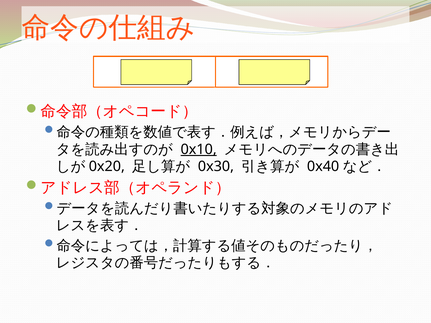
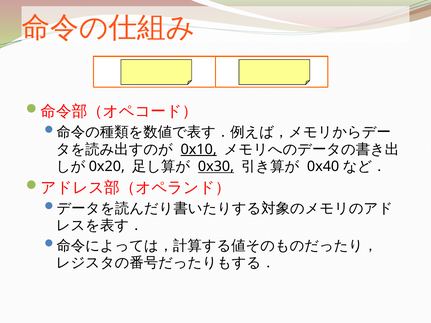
0x30 underline: none -> present
